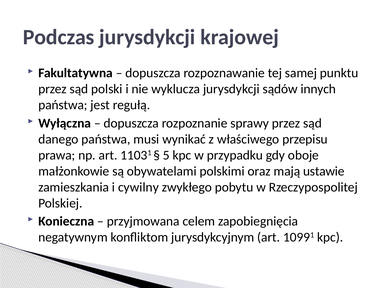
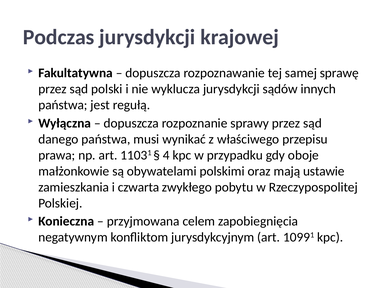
punktu: punktu -> sprawę
5: 5 -> 4
cywilny: cywilny -> czwarta
